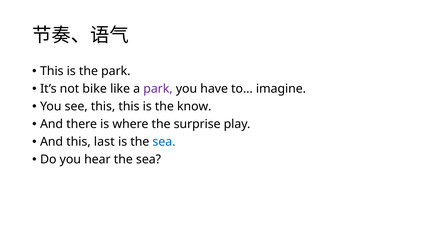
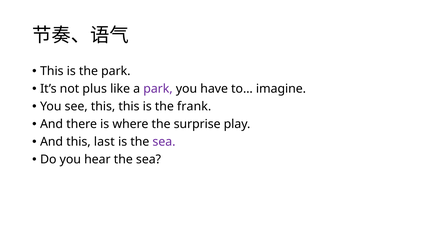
bike: bike -> plus
know: know -> frank
sea at (164, 142) colour: blue -> purple
